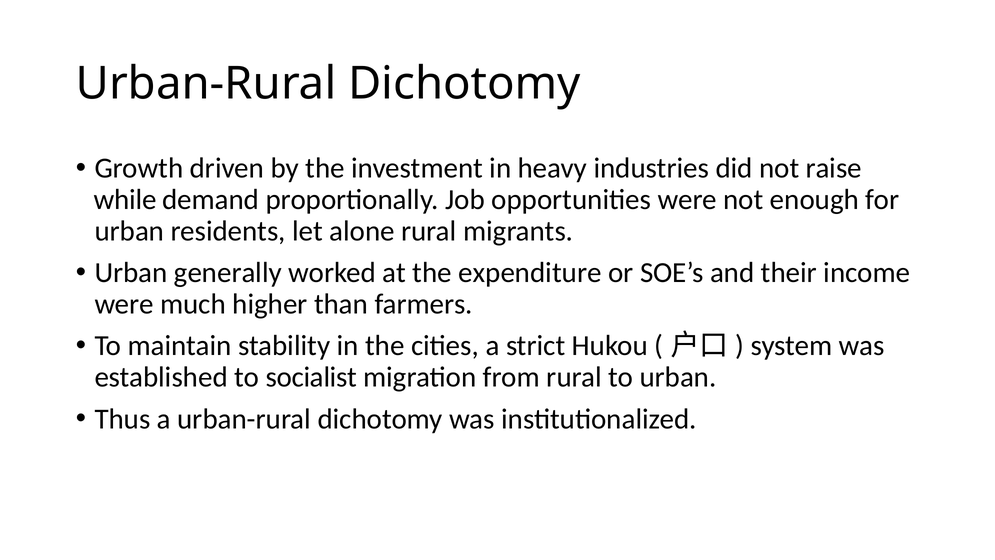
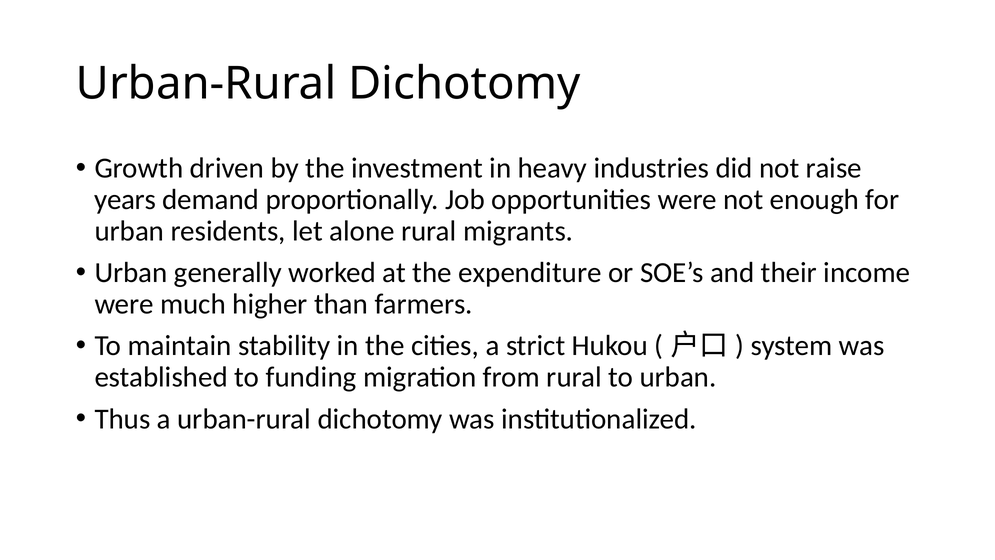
while: while -> years
socialist: socialist -> funding
